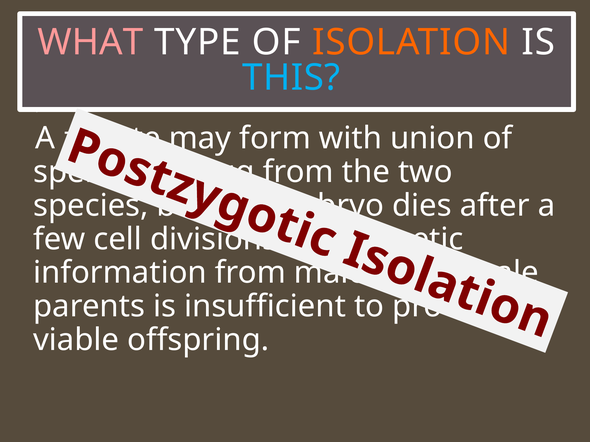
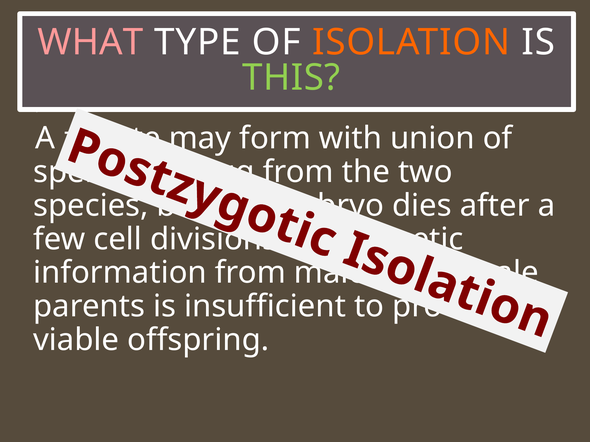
THIS colour: light blue -> light green
